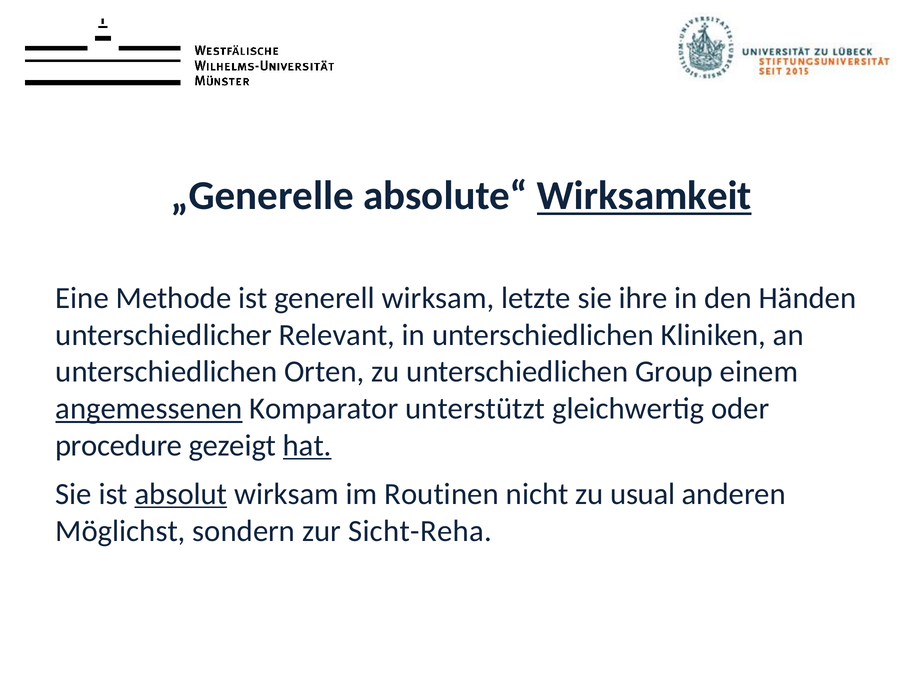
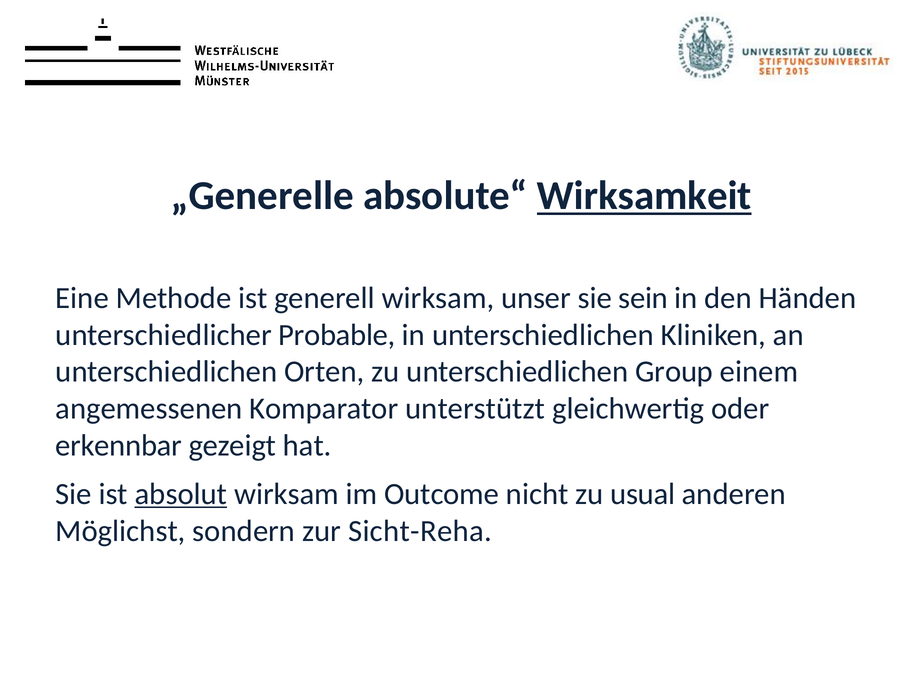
letzte: letzte -> unser
ihre: ihre -> sein
Relevant: Relevant -> Probable
angemessenen underline: present -> none
procedure: procedure -> erkennbar
hat underline: present -> none
Routinen: Routinen -> Outcome
